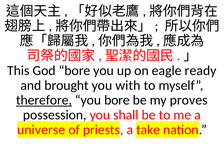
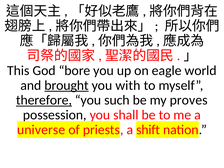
ready: ready -> world
brought underline: none -> present
you bore: bore -> such
take: take -> shift
